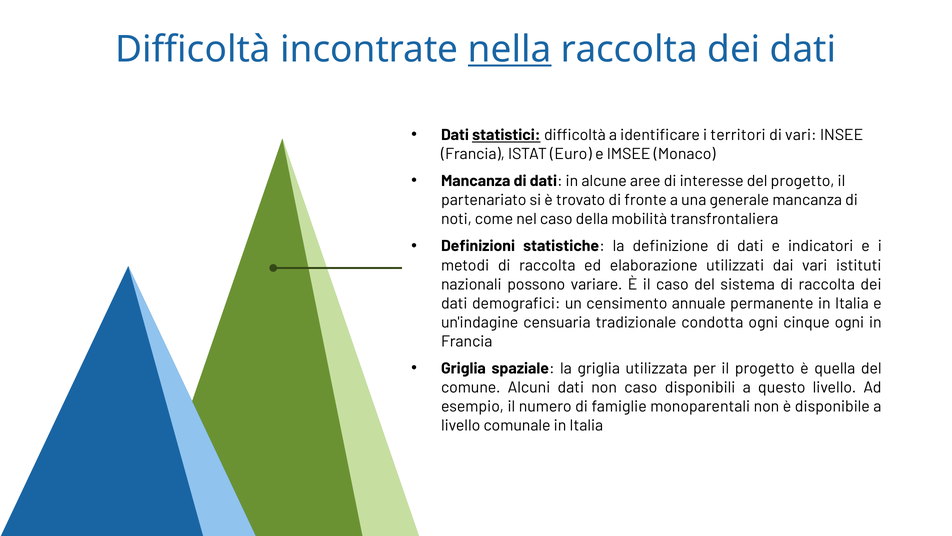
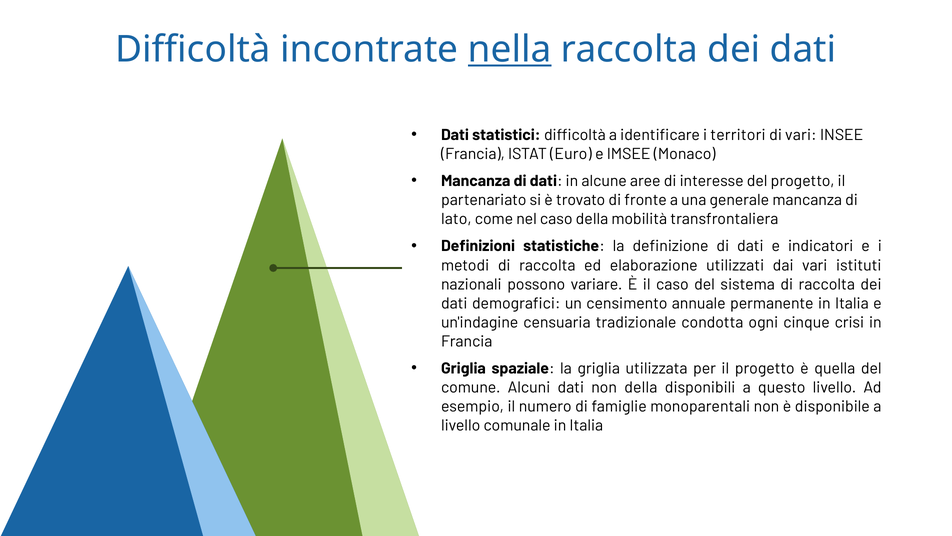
statistici underline: present -> none
noti: noti -> lato
cinque ogni: ogni -> crisi
non caso: caso -> della
